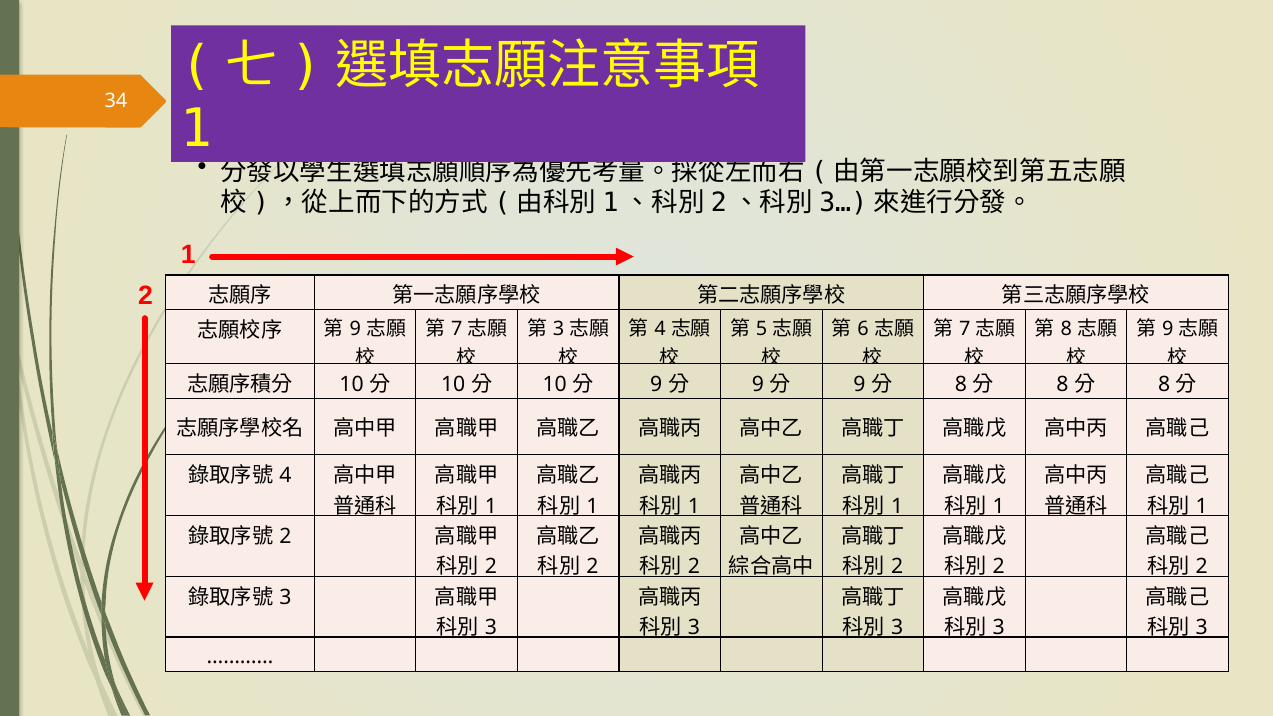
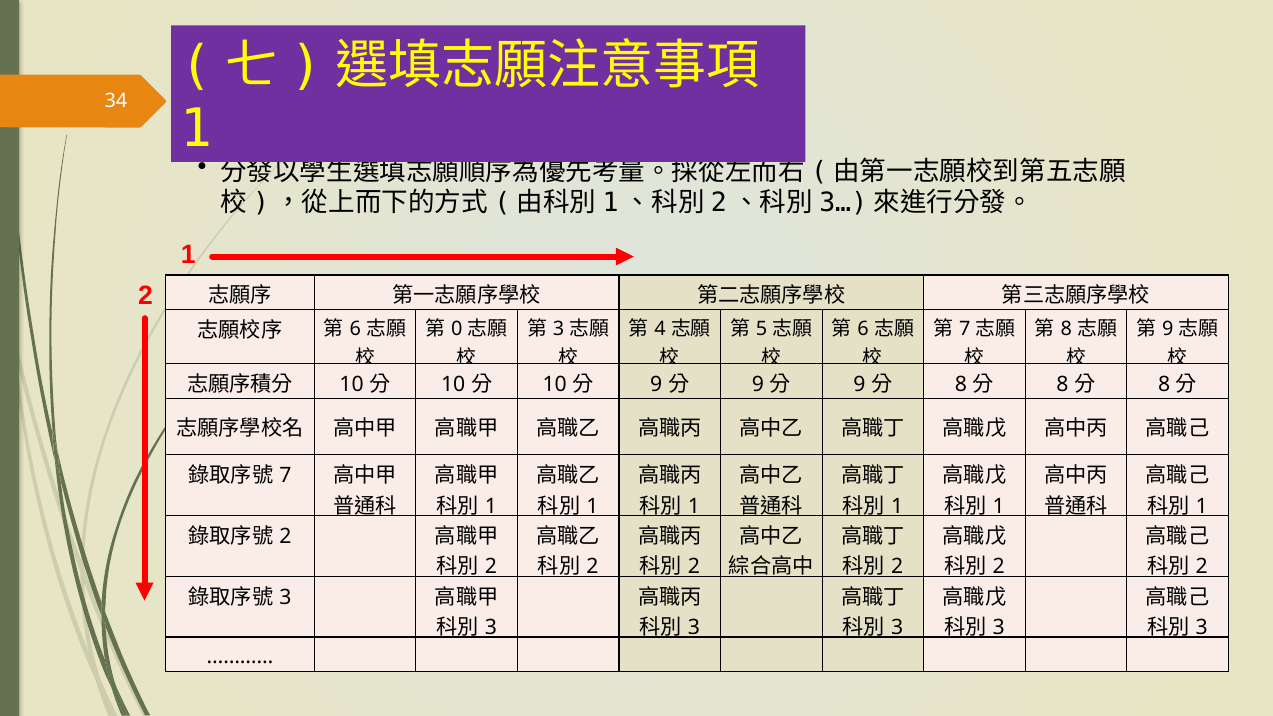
7 at (457, 329): 7 -> 0
9 at (355, 329): 9 -> 6
4 at (285, 476): 4 -> 7
